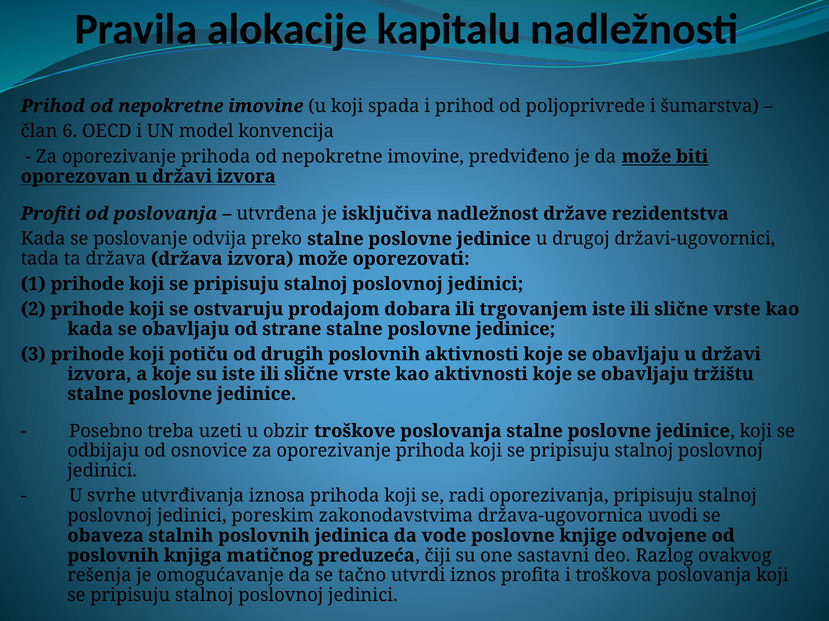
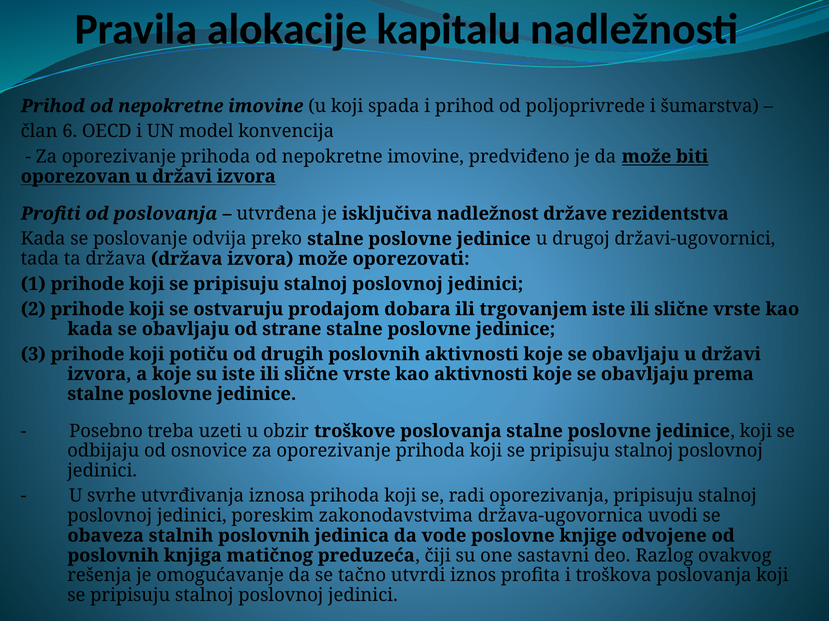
tržištu: tržištu -> prema
